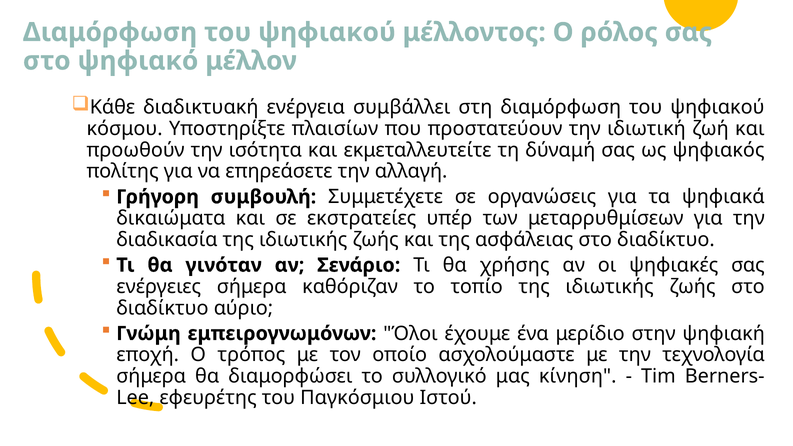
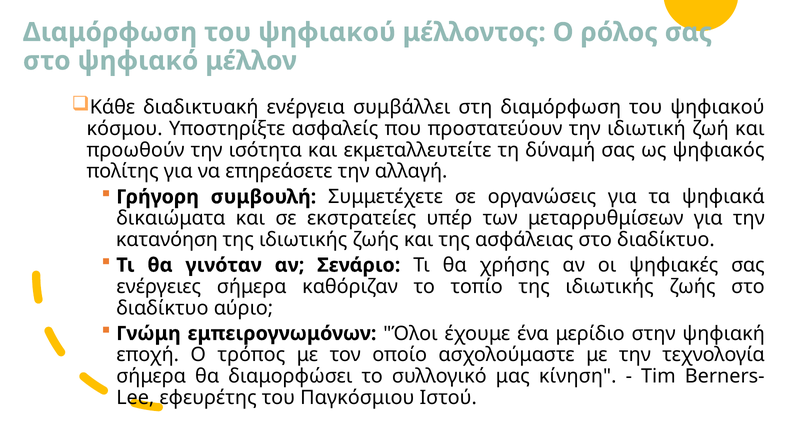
πλαισίων: πλαισίων -> ασφαλείς
διαδικασία: διαδικασία -> κατανόηση
